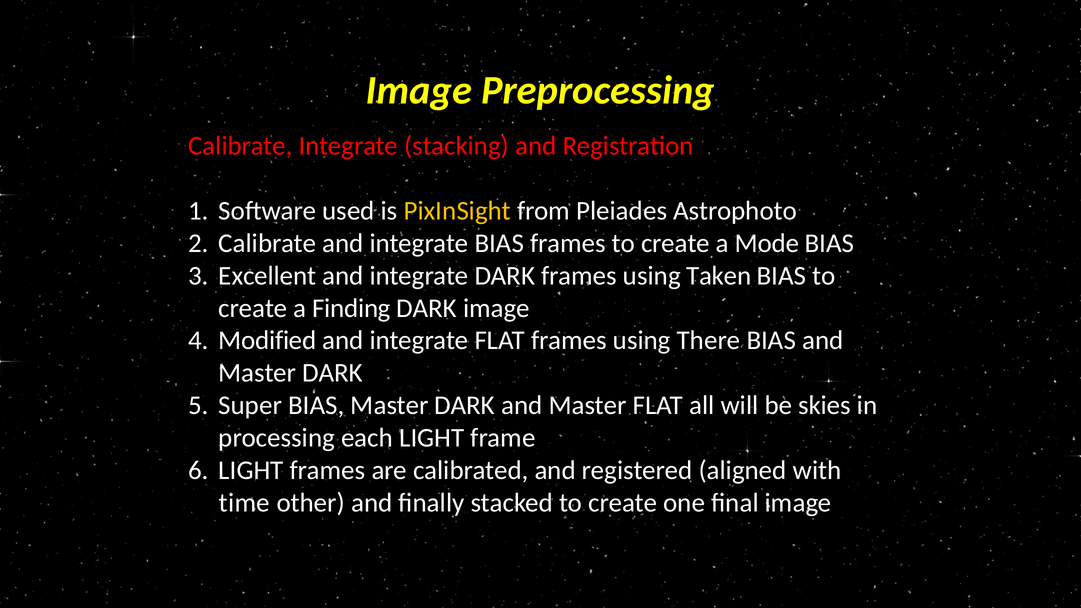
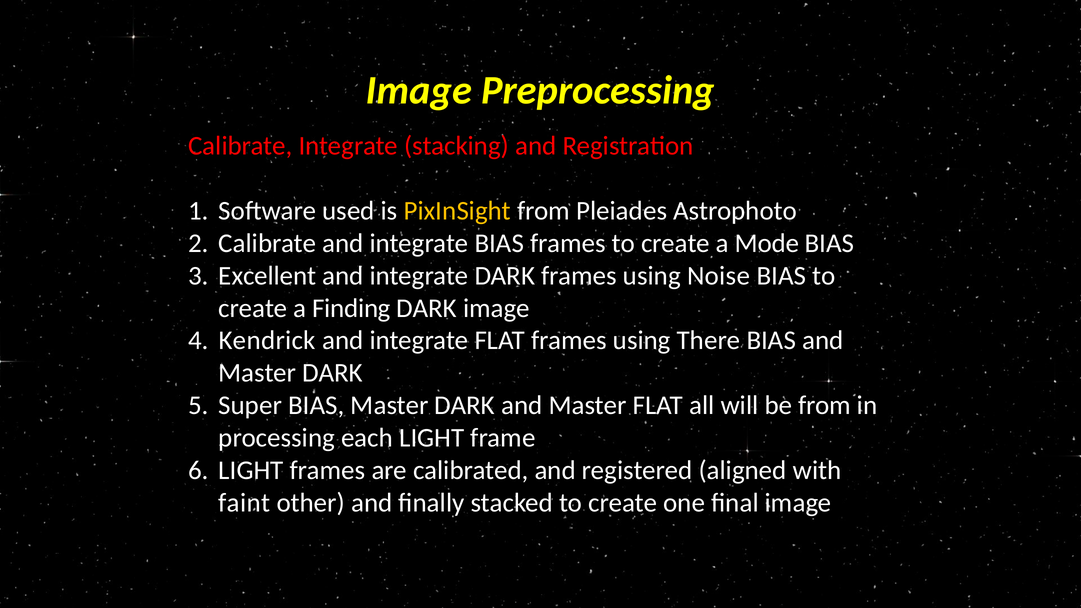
Taken: Taken -> Noise
Modified: Modified -> Kendrick
be skies: skies -> from
time: time -> faint
